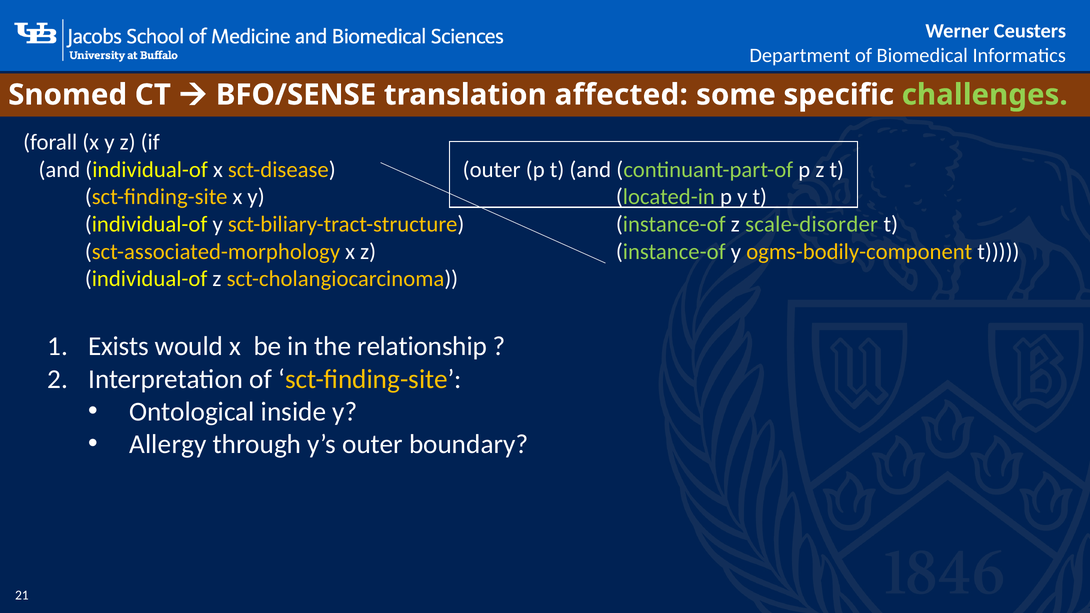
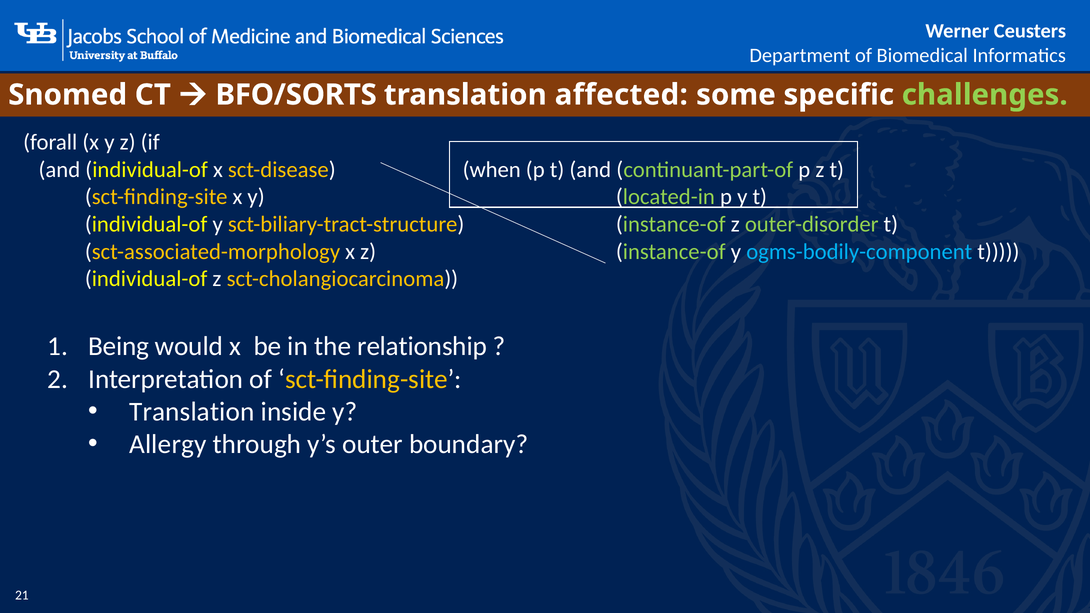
BFO/SENSE: BFO/SENSE -> BFO/SORTS
sct-disease outer: outer -> when
scale-disorder: scale-disorder -> outer-disorder
ogms-bodily-component colour: yellow -> light blue
Exists: Exists -> Being
Ontological at (192, 412): Ontological -> Translation
